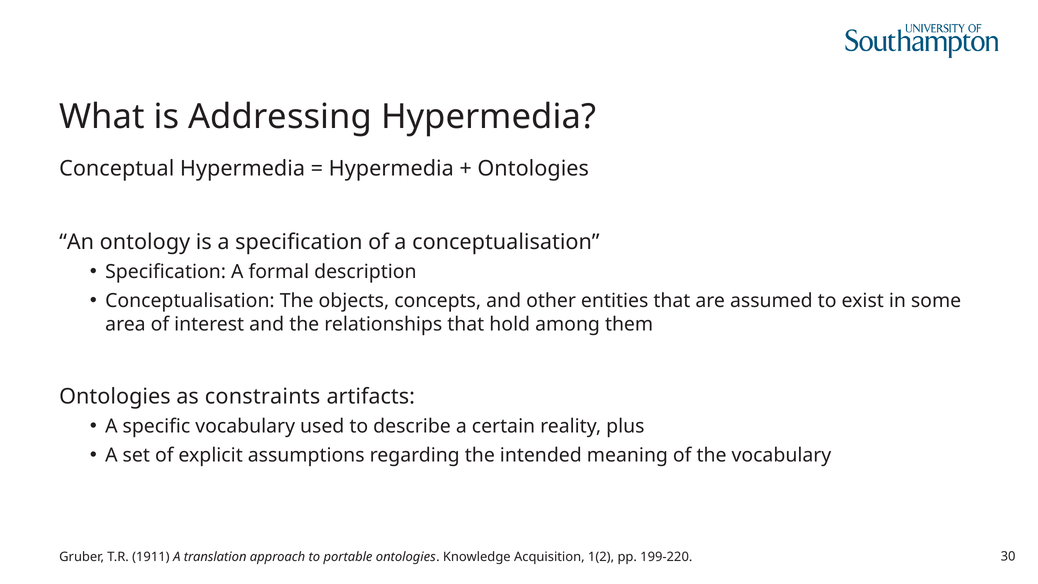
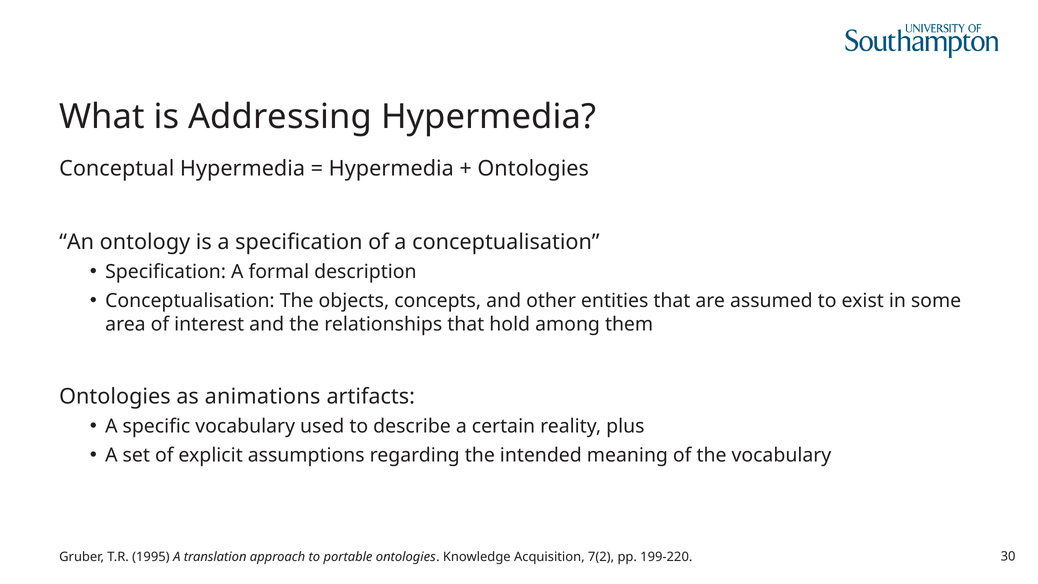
constraints: constraints -> animations
1911: 1911 -> 1995
1(2: 1(2 -> 7(2
